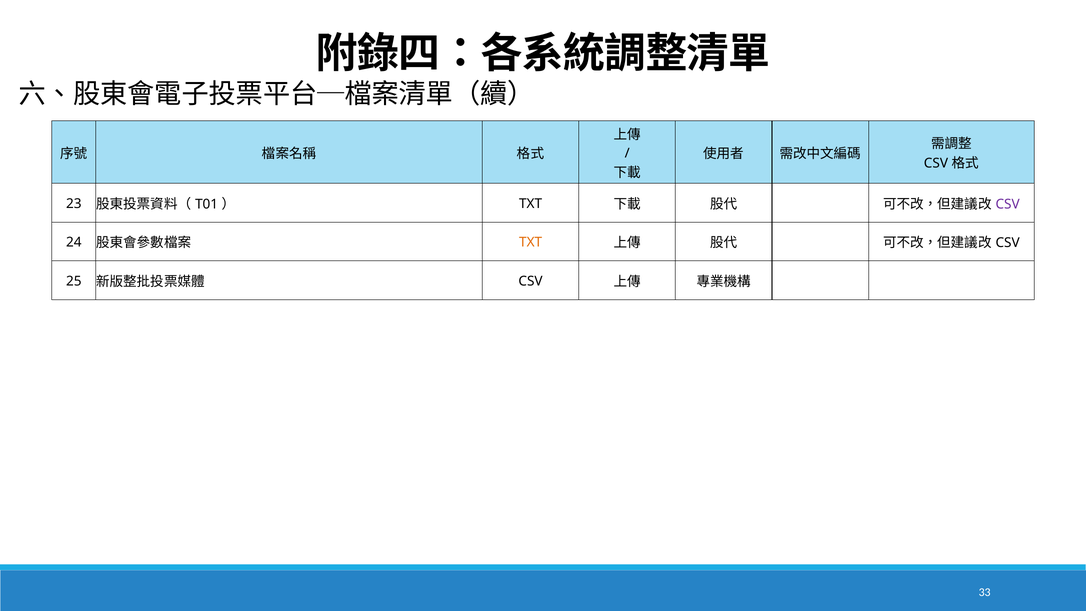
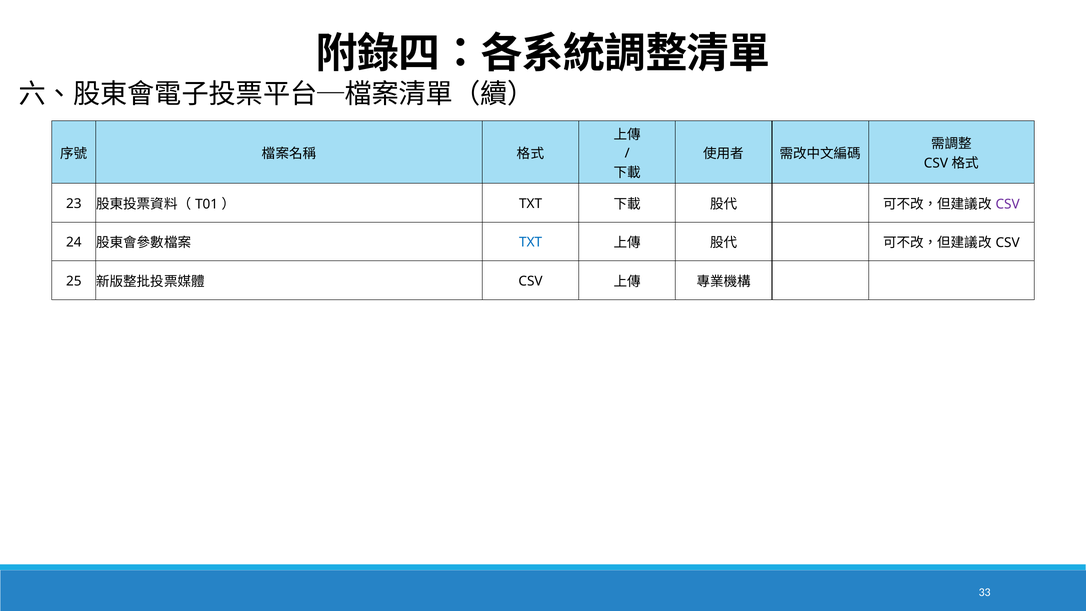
TXT at (531, 242) colour: orange -> blue
